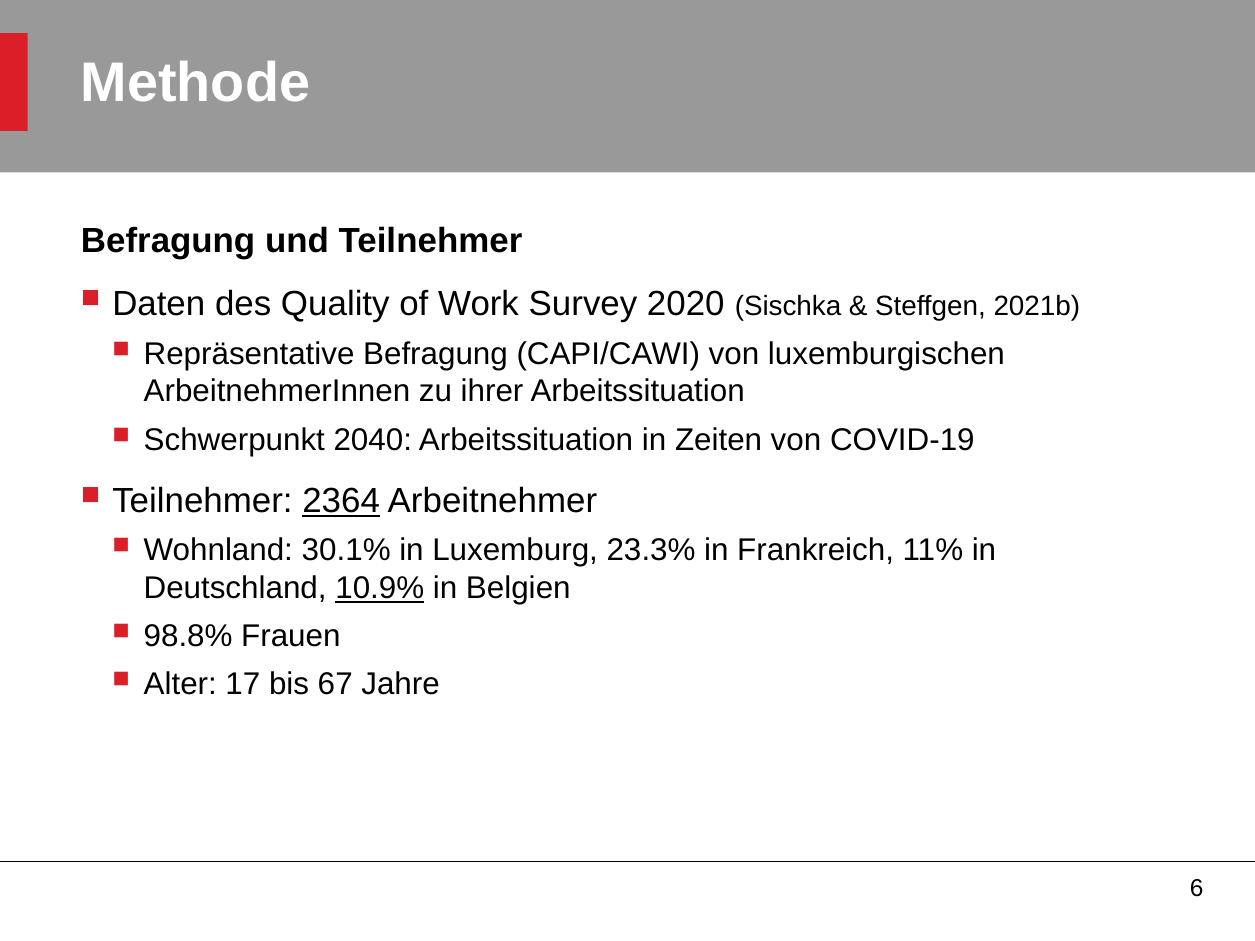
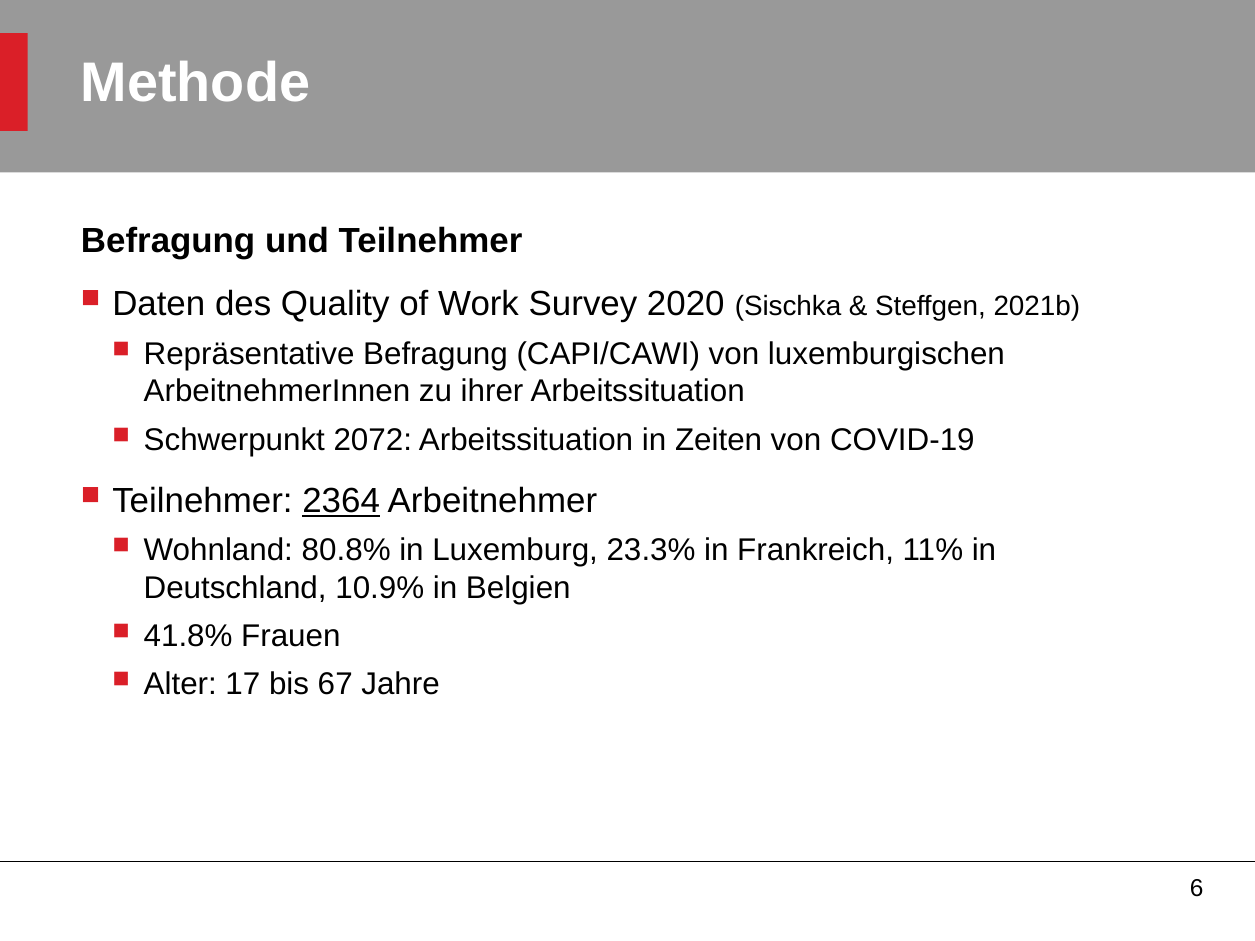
2040: 2040 -> 2072
30.1%: 30.1% -> 80.8%
10.9% underline: present -> none
98.8%: 98.8% -> 41.8%
